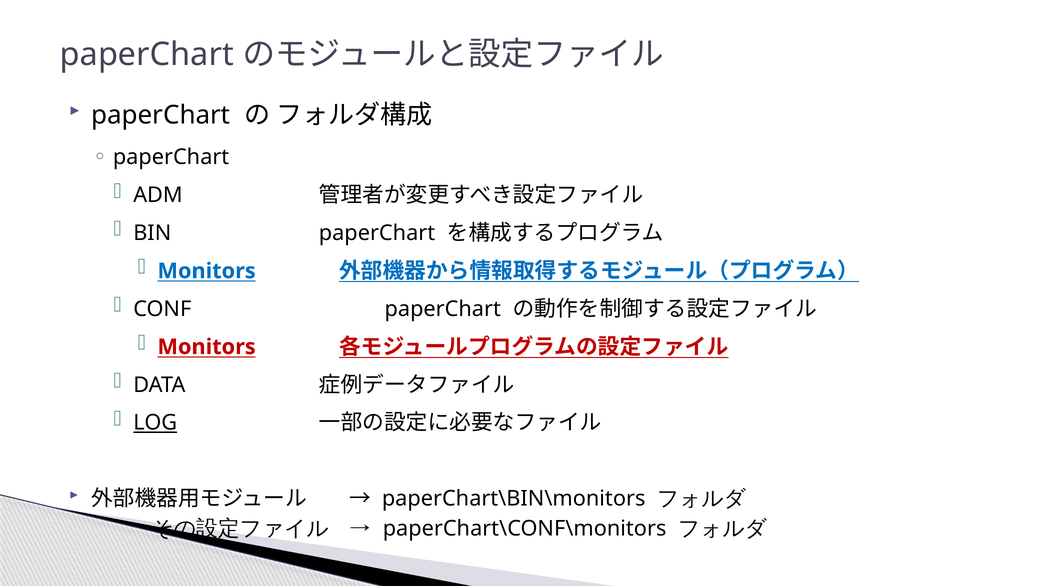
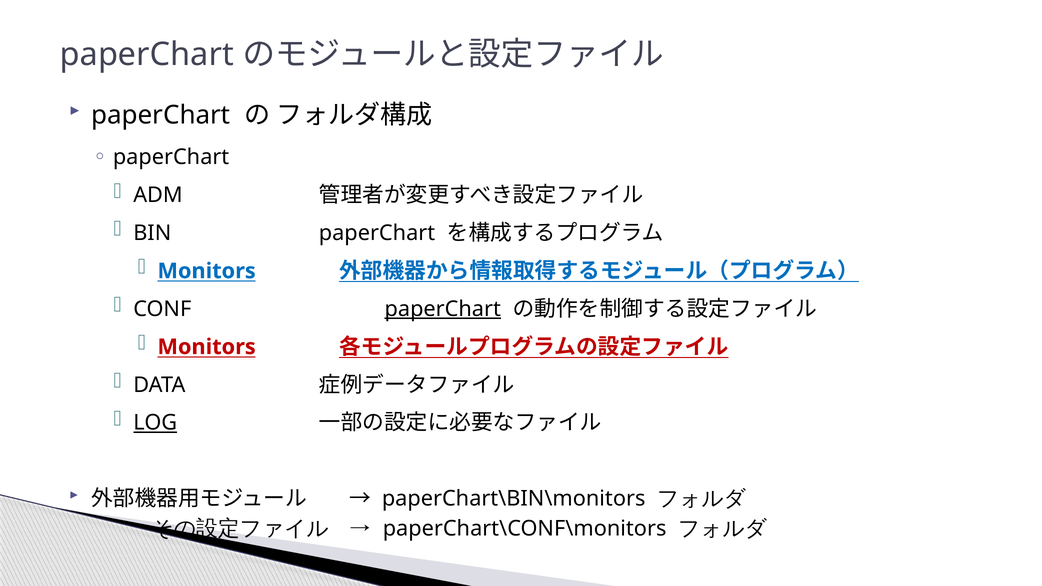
paperChart at (443, 309) underline: none -> present
